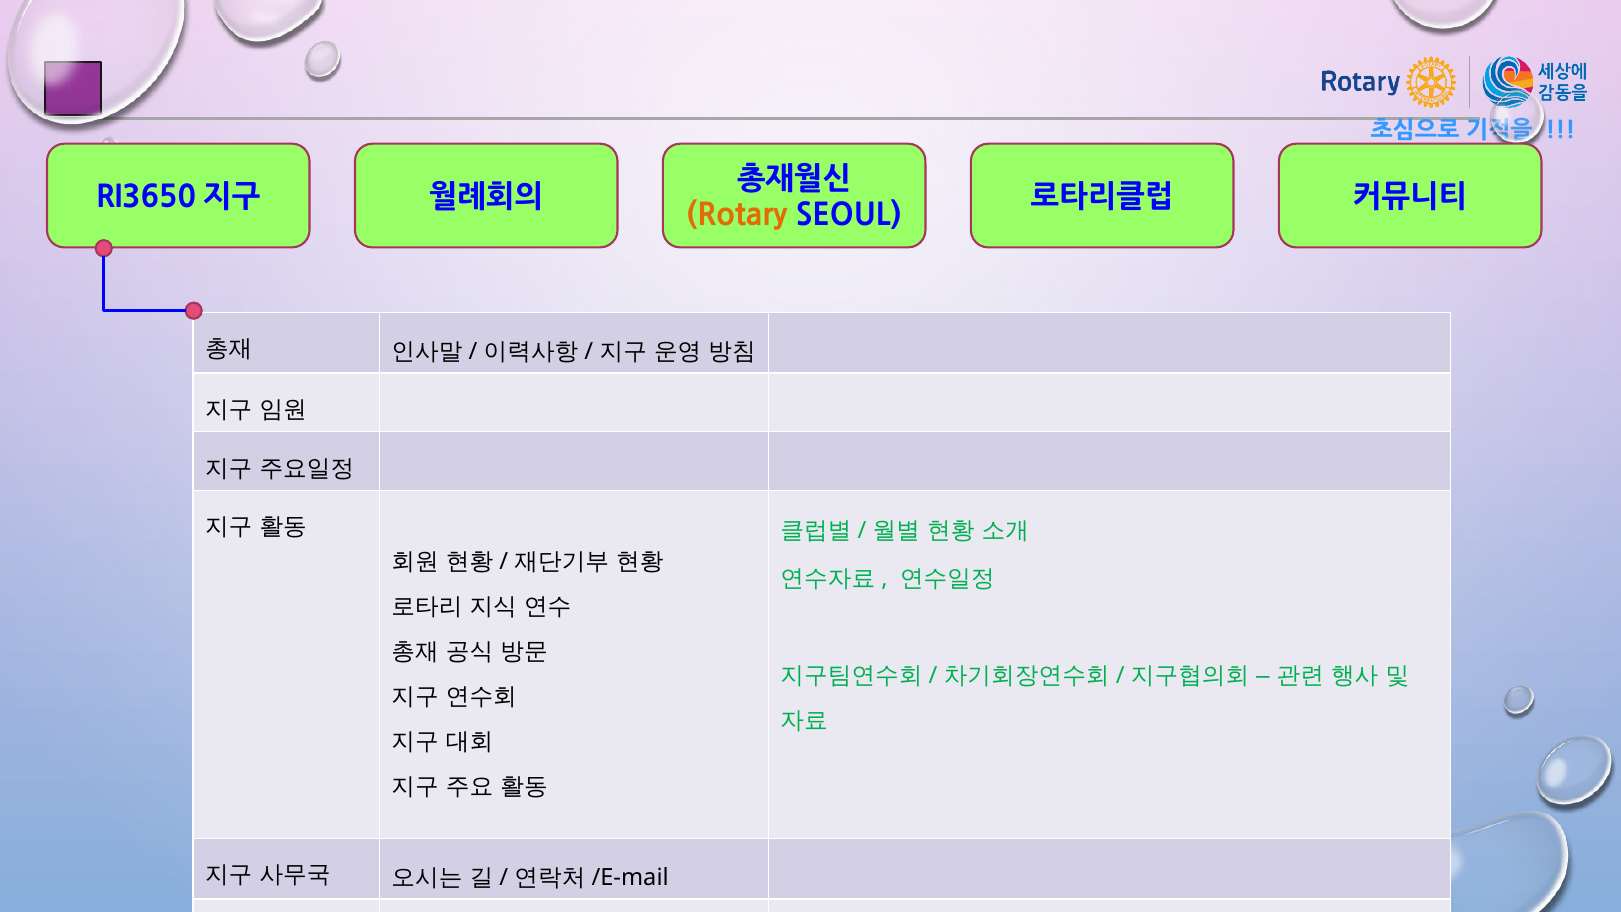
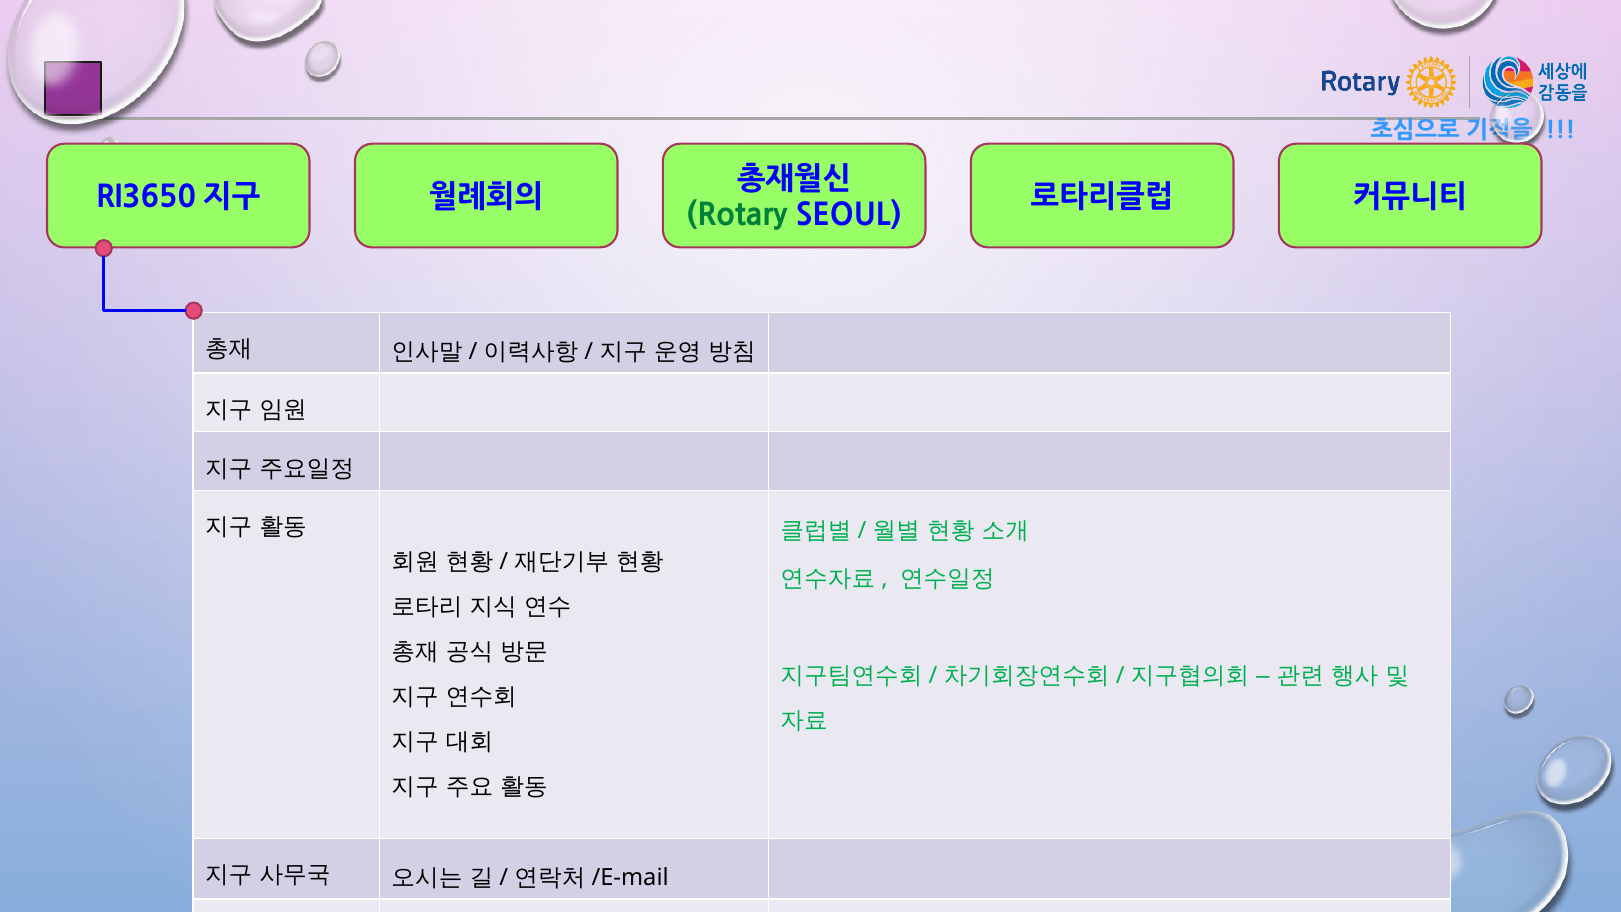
Rotary colour: orange -> green
